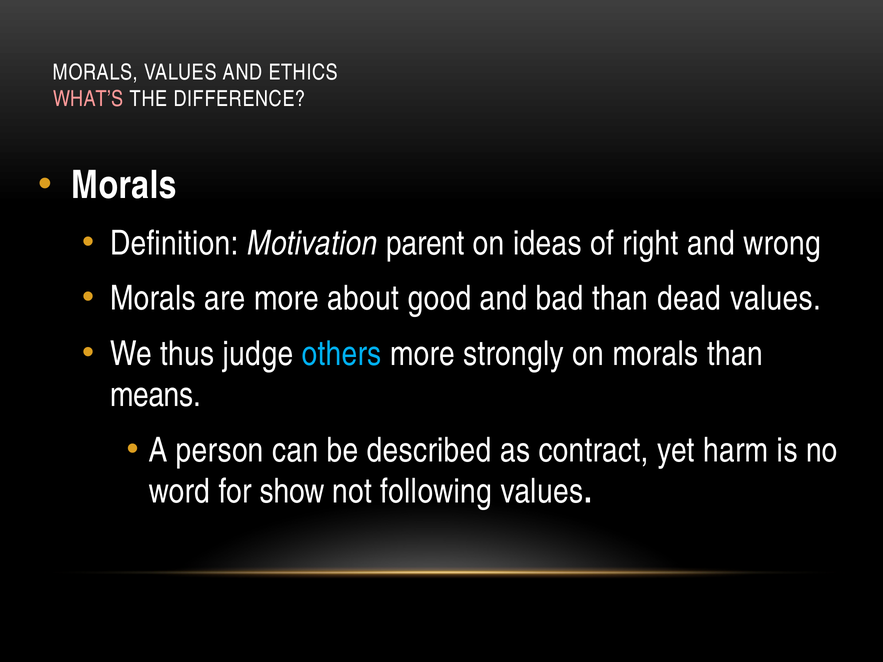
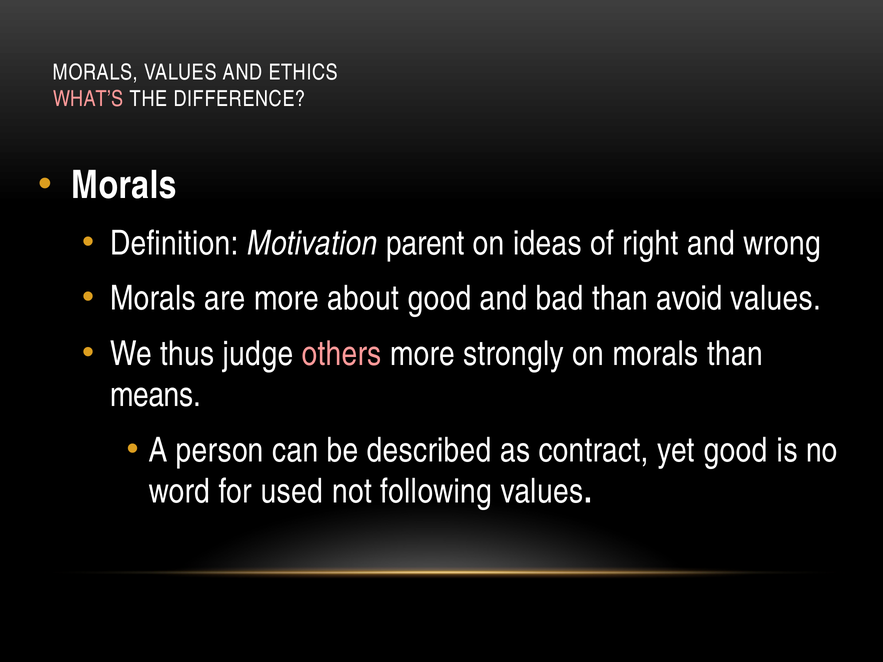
dead: dead -> avoid
others colour: light blue -> pink
yet harm: harm -> good
show: show -> used
